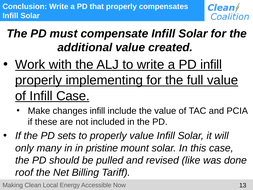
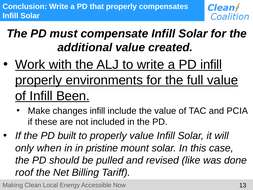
implementing: implementing -> environments
Infill Case: Case -> Been
sets: sets -> built
many: many -> when
